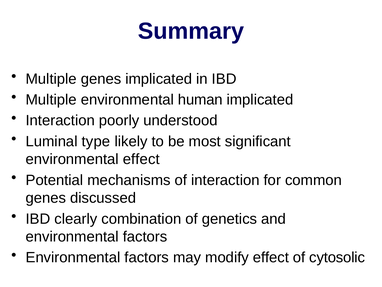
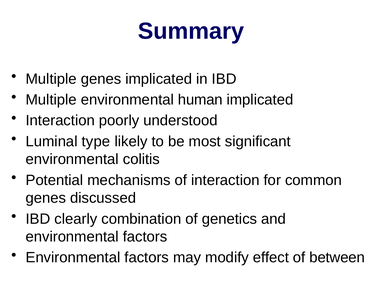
environmental effect: effect -> colitis
cytosolic: cytosolic -> between
